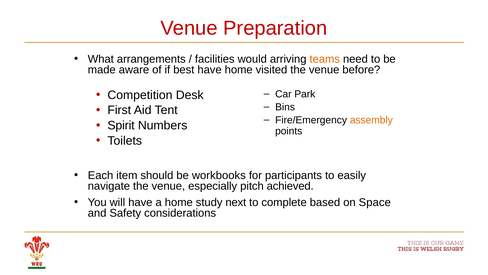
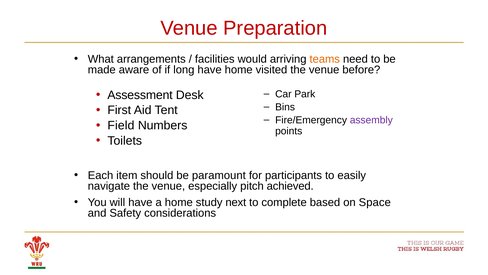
best: best -> long
Competition: Competition -> Assessment
assembly colour: orange -> purple
Spirit: Spirit -> Field
workbooks: workbooks -> paramount
